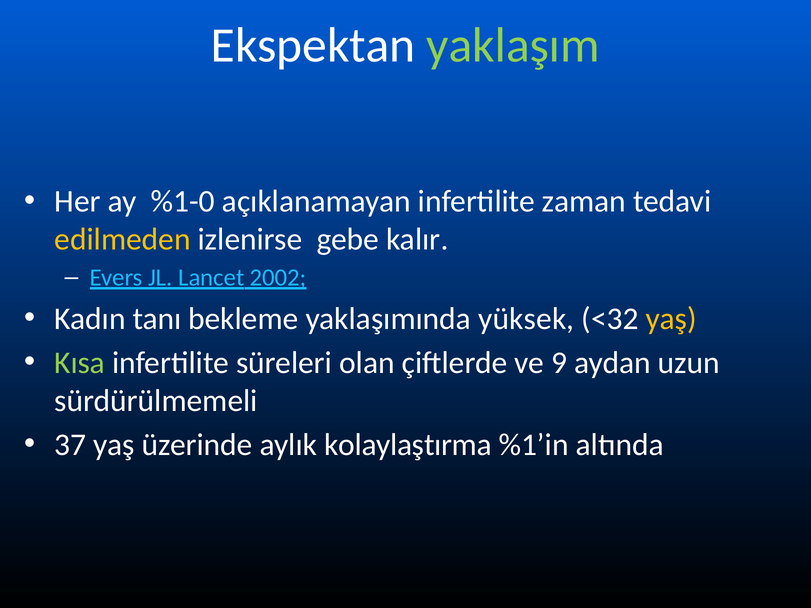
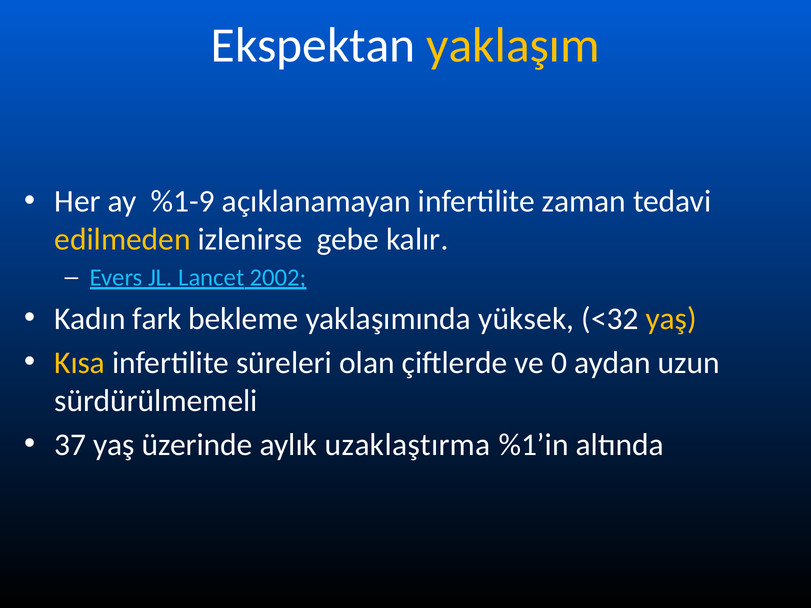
yaklaşım colour: light green -> yellow
%1-0: %1-0 -> %1-9
tanı: tanı -> fark
Kısa colour: light green -> yellow
9: 9 -> 0
kolaylaştırma: kolaylaştırma -> uzaklaştırma
